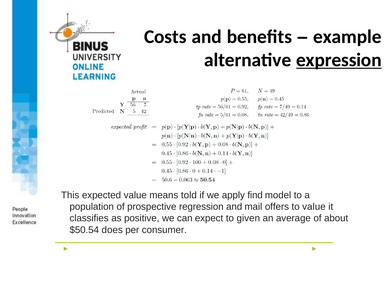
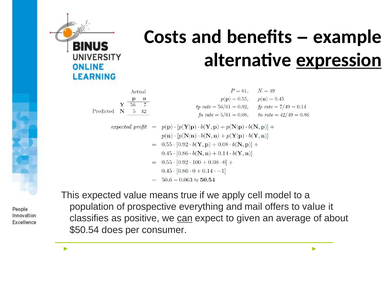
told: told -> true
find: find -> cell
regression: regression -> everything
can underline: none -> present
